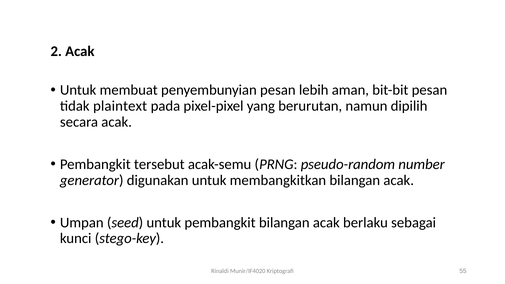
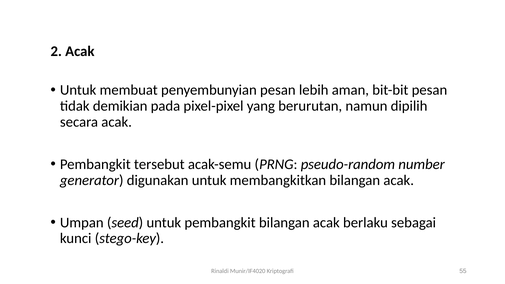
plaintext: plaintext -> demikian
